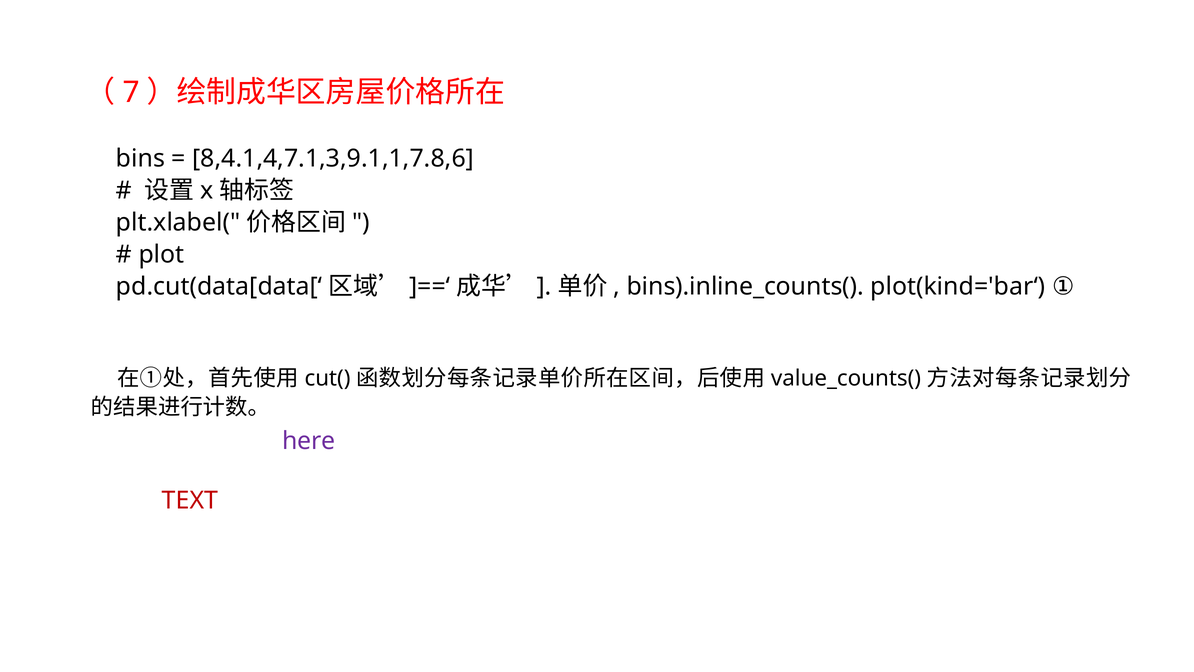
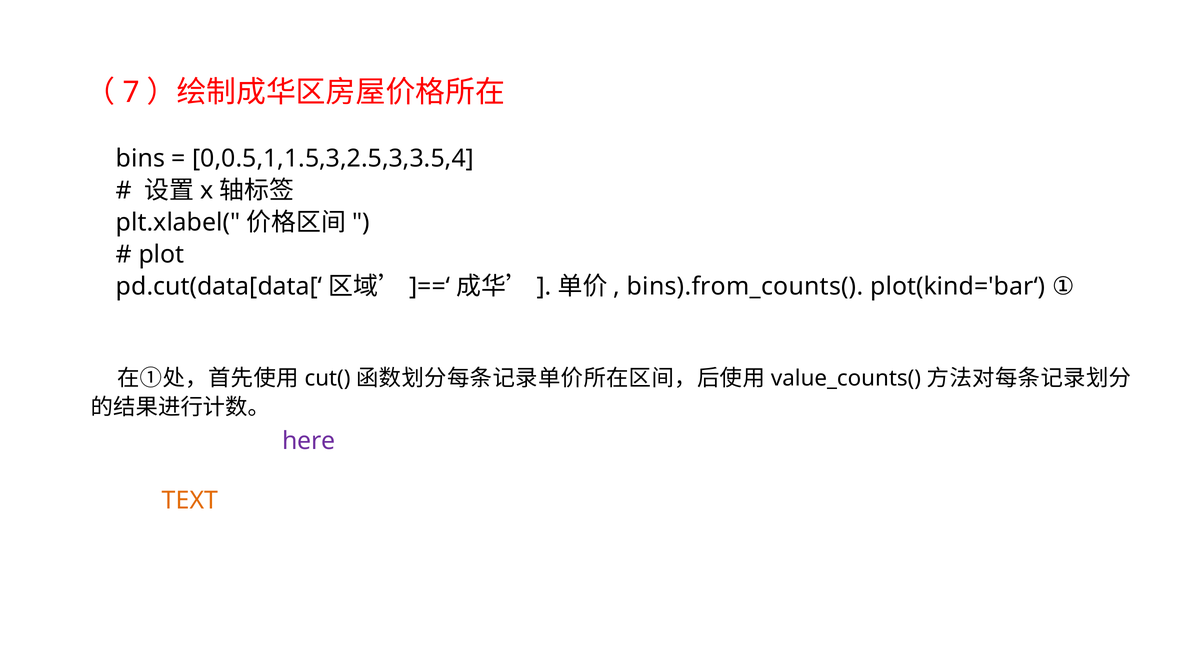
8,4.1,4,7.1,3,9.1,1,7.8,6: 8,4.1,4,7.1,3,9.1,1,7.8,6 -> 0,0.5,1,1.5,3,2.5,3,3.5,4
bins).inline_counts(: bins).inline_counts( -> bins).from_counts(
TEXT at (190, 501) colour: red -> orange
